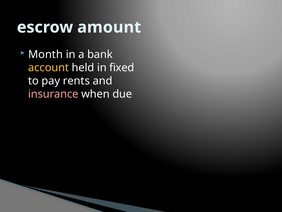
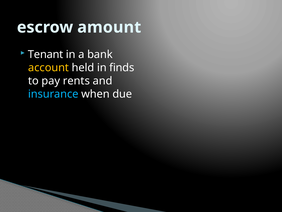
Month: Month -> Tenant
fixed: fixed -> finds
insurance colour: pink -> light blue
